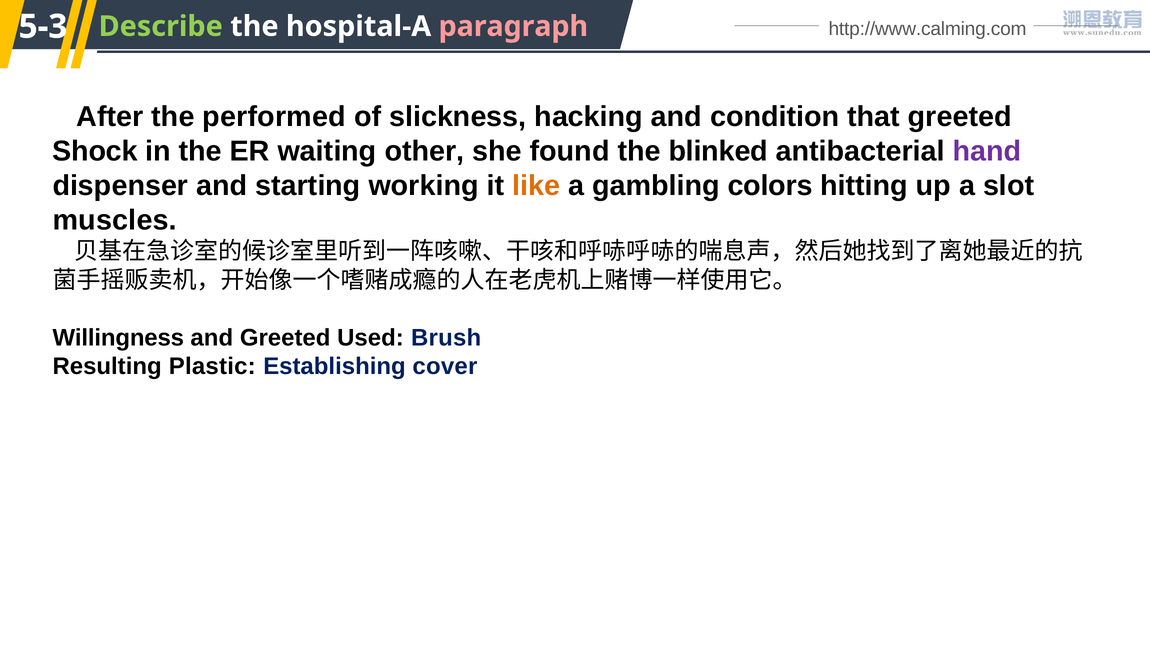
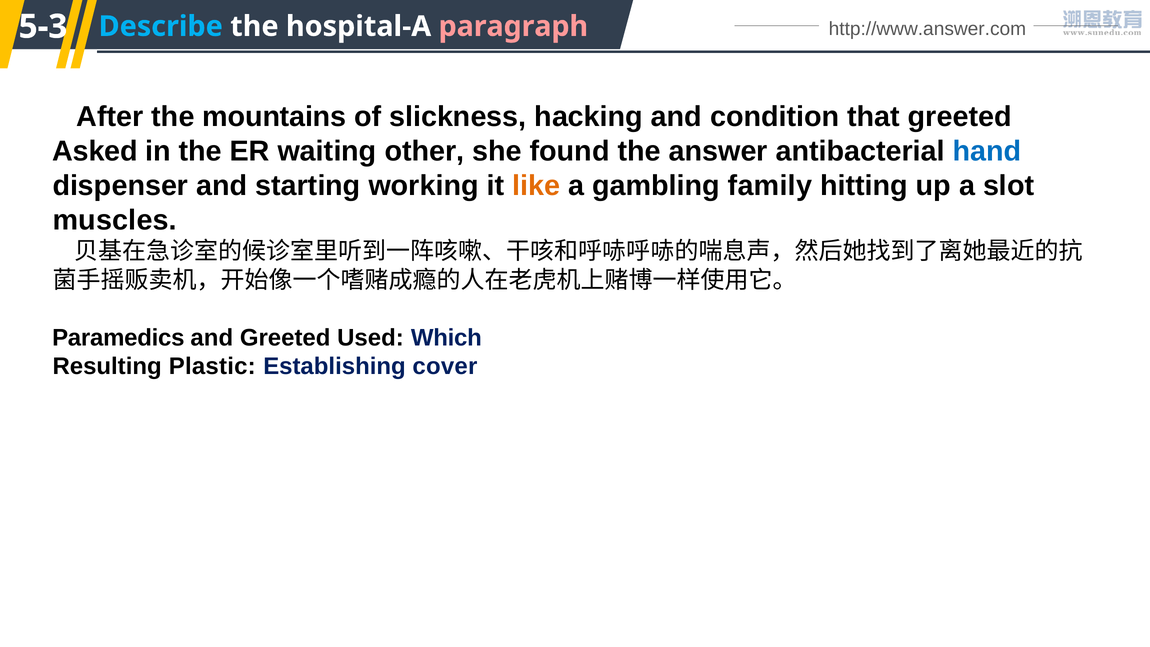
http://www.calming.com: http://www.calming.com -> http://www.answer.com
Describe colour: light green -> light blue
performed: performed -> mountains
Shock: Shock -> Asked
blinked: blinked -> answer
hand colour: purple -> blue
colors: colors -> family
Willingness: Willingness -> Paramedics
Brush: Brush -> Which
